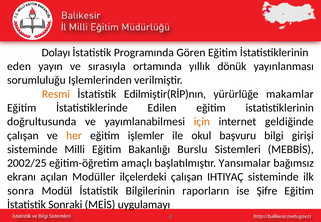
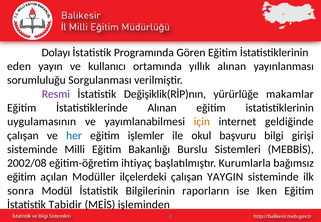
sırasıyla: sırasıyla -> kullanıcı
yıllık dönük: dönük -> alınan
Işlemlerinden: Işlemlerinden -> Sorgulanması
Resmi colour: orange -> purple
Edilmiştir(RİP)nın: Edilmiştir(RİP)nın -> Değişiklik(RİP)nın
İstatistiklerinde Edilen: Edilen -> Alınan
doğrultusunda: doğrultusunda -> uygulamasının
her colour: orange -> blue
2002/25: 2002/25 -> 2002/08
amaçlı: amaçlı -> ihtiyaç
Yansımalar: Yansımalar -> Kurumlarla
ekranı at (21, 177): ekranı -> eğitim
IHTIYAÇ: IHTIYAÇ -> YAYGIN
Şifre: Şifre -> Iken
Sonraki: Sonraki -> Tabidir
uygulamayı: uygulamayı -> işleminden
